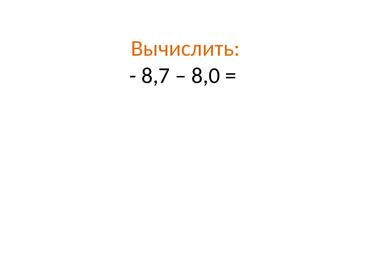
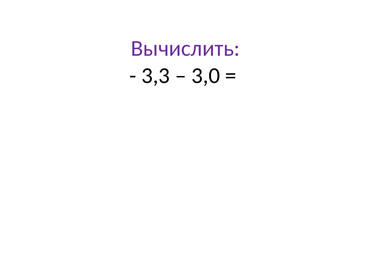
Вычислить colour: orange -> purple
8,7: 8,7 -> 3,3
8,0: 8,0 -> 3,0
